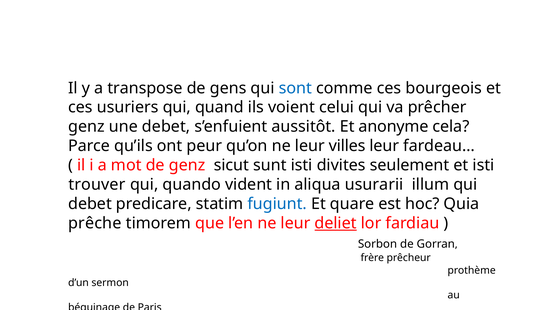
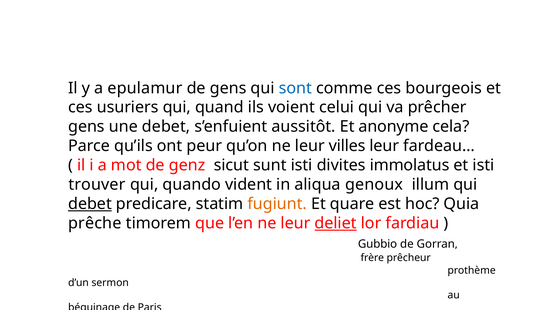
transpose: transpose -> epulamur
genz at (86, 127): genz -> gens
seulement: seulement -> immolatus
usurarii: usurarii -> genoux
debet at (90, 204) underline: none -> present
fugiunt colour: blue -> orange
Sorbon: Sorbon -> Gubbio
